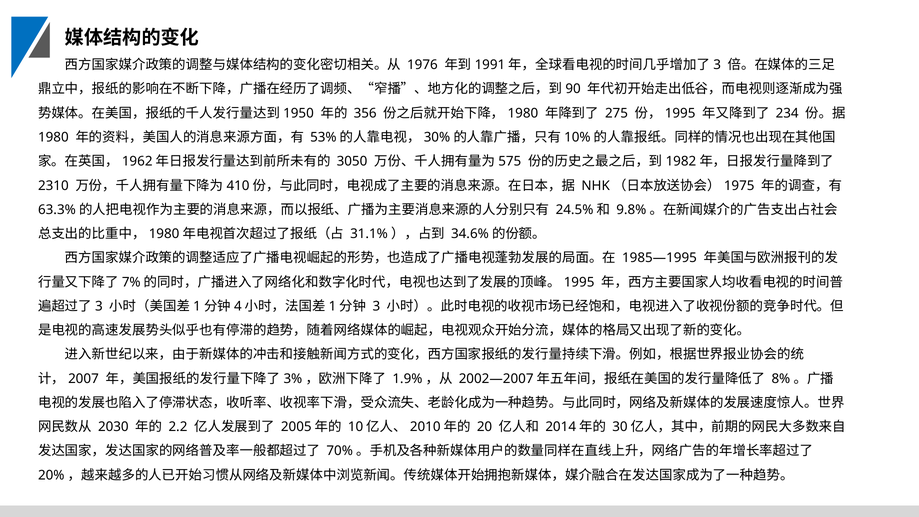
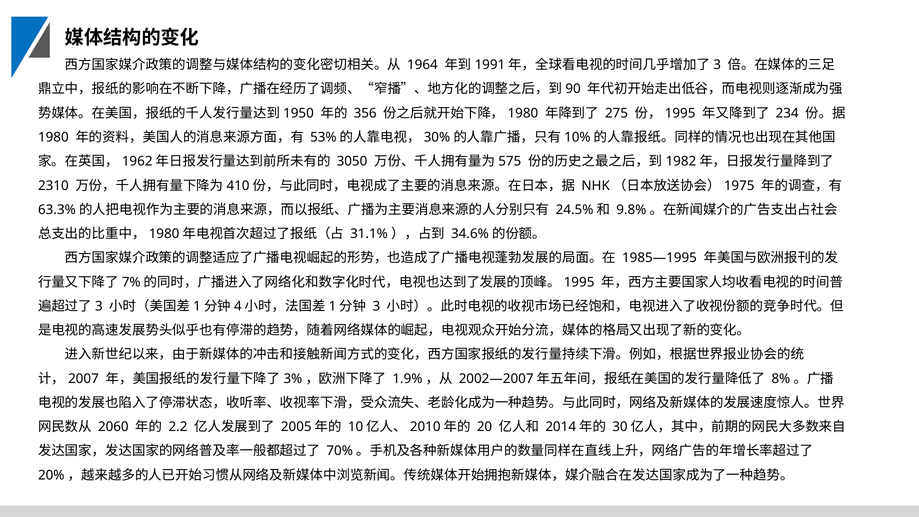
1976: 1976 -> 1964
2030: 2030 -> 2060
